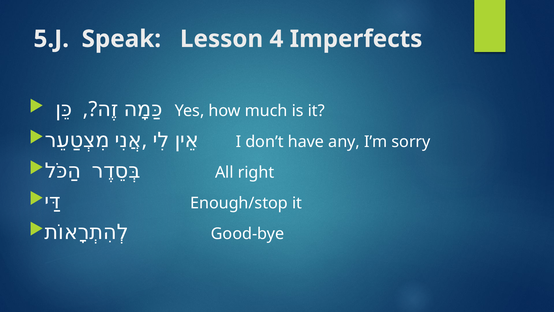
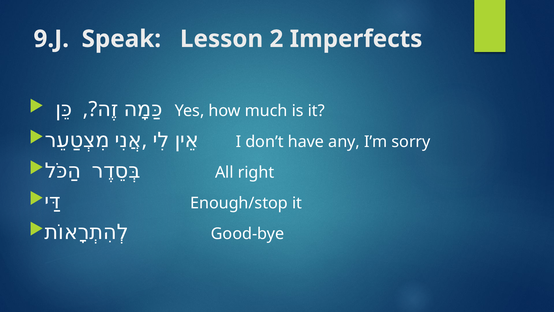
5.J: 5.J -> 9.J
4: 4 -> 2
